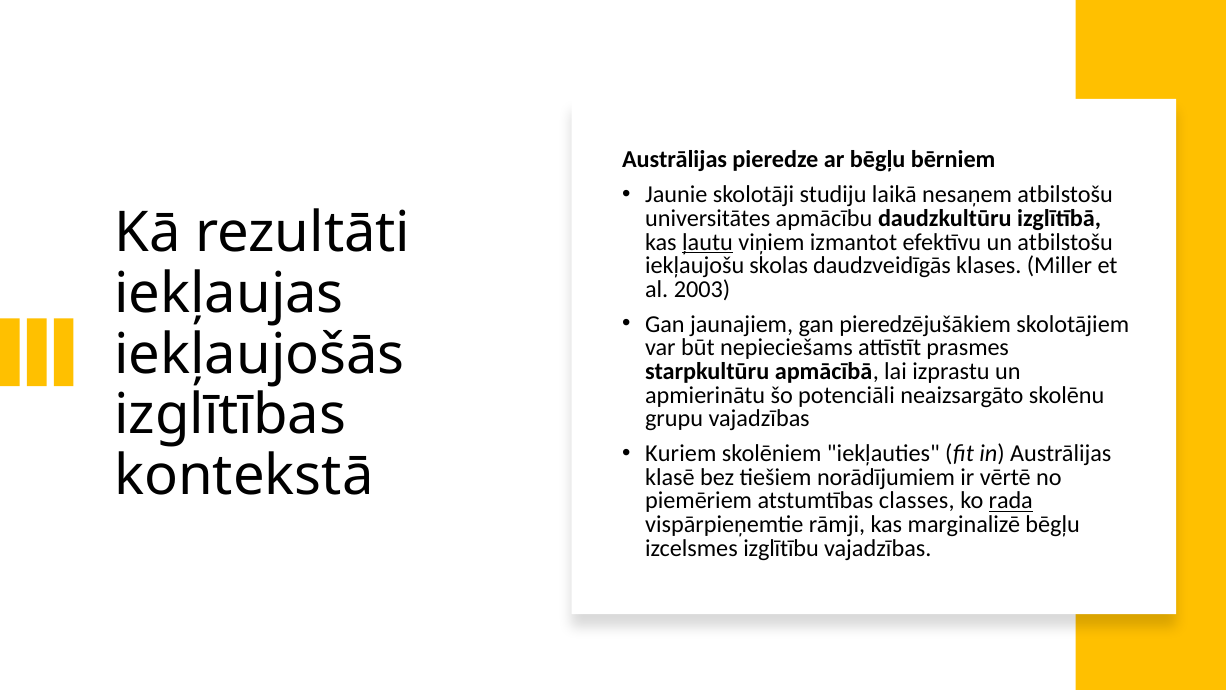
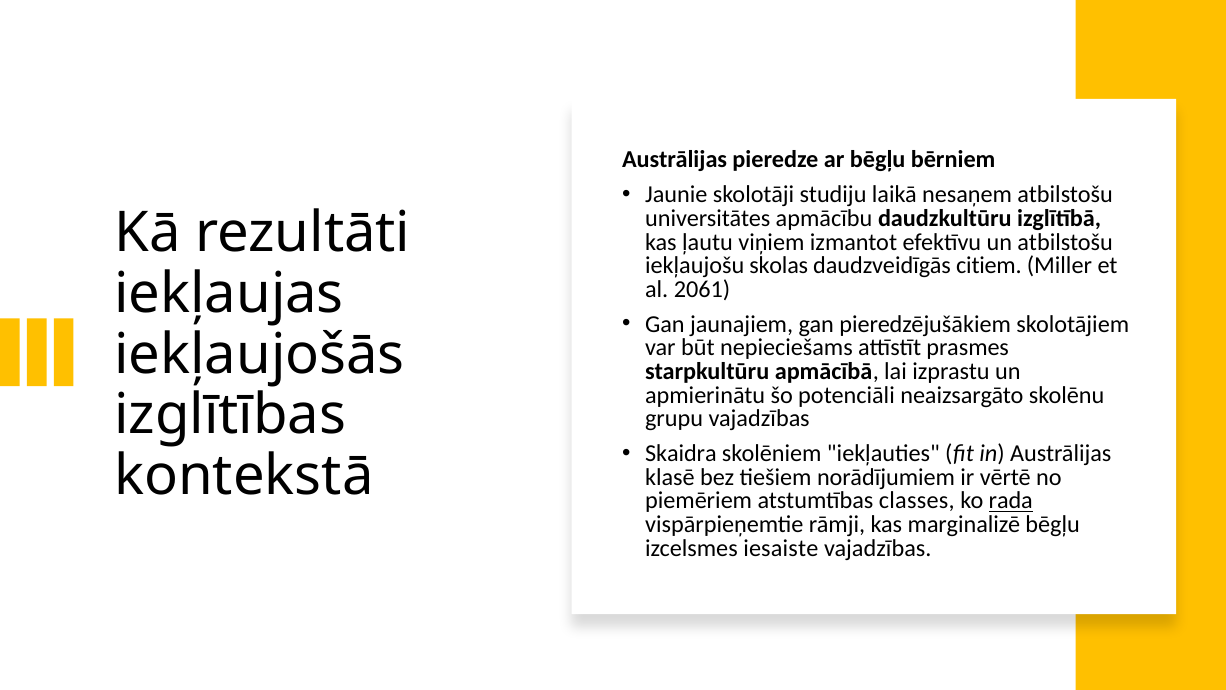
ļautu underline: present -> none
klases: klases -> citiem
2003: 2003 -> 2061
Kuriem: Kuriem -> Skaidra
izglītību: izglītību -> iesaiste
